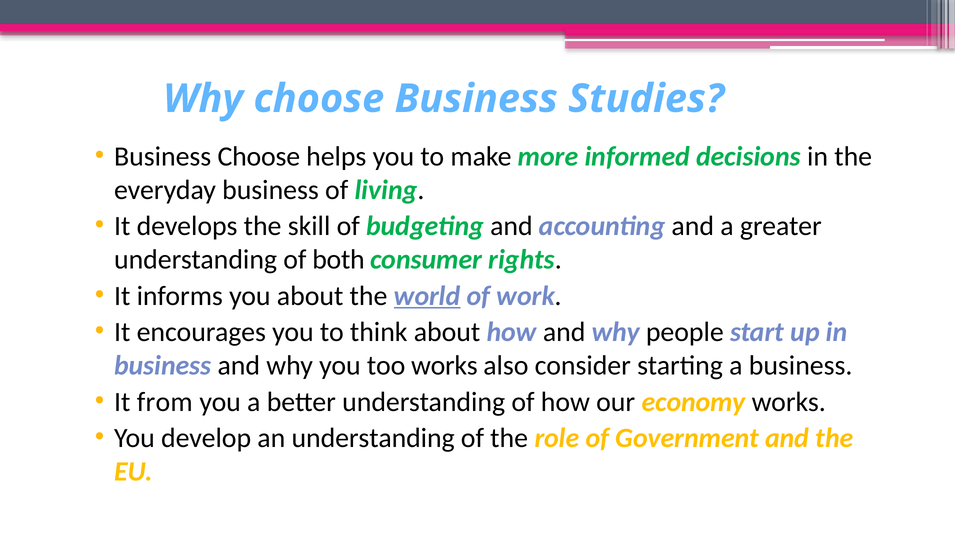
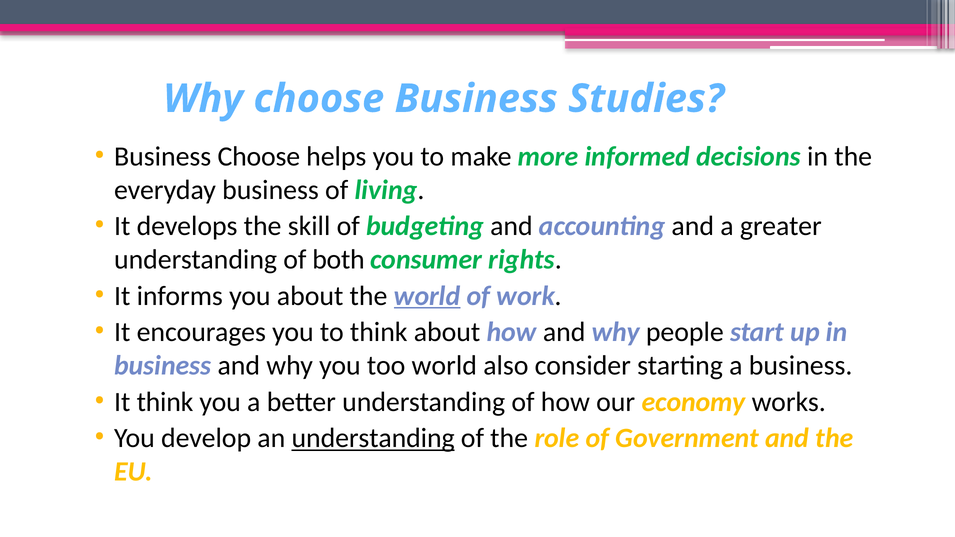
too works: works -> world
It from: from -> think
understanding at (373, 438) underline: none -> present
